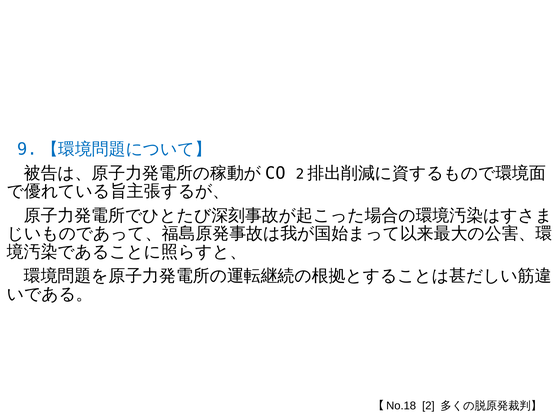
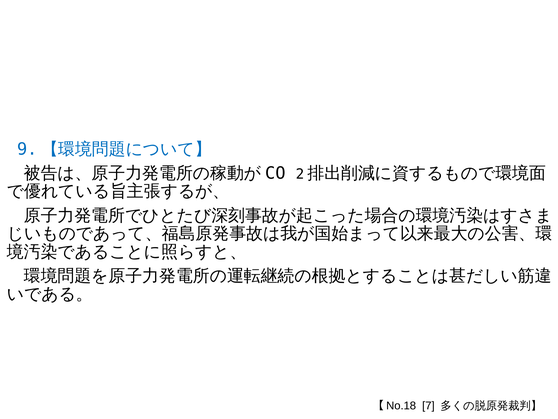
2: 2 -> 7
